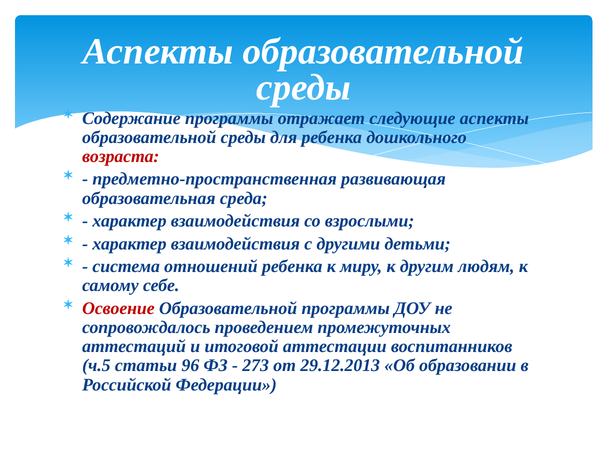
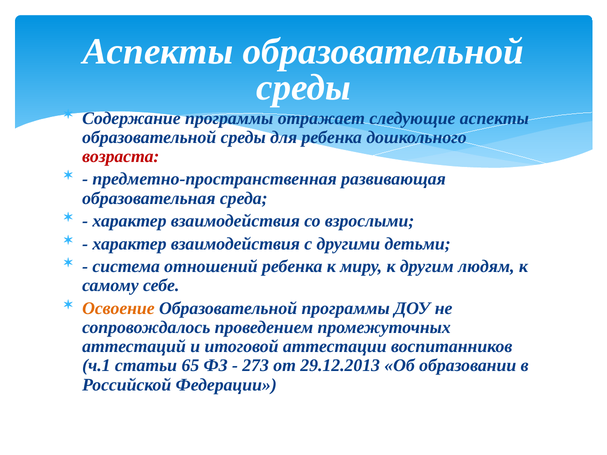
Освоение colour: red -> orange
ч.5: ч.5 -> ч.1
96: 96 -> 65
